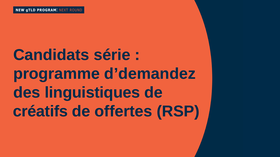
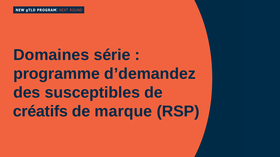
Candidats: Candidats -> Domaines
linguistiques: linguistiques -> susceptibles
offertes: offertes -> marque
